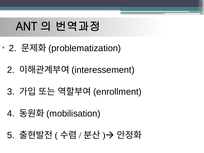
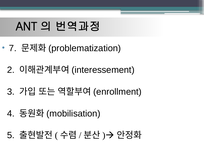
2 at (13, 48): 2 -> 7
